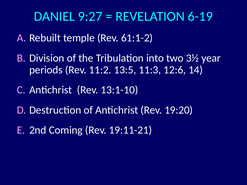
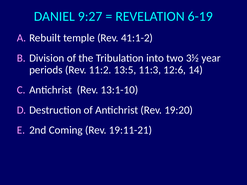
61:1-2: 61:1-2 -> 41:1-2
